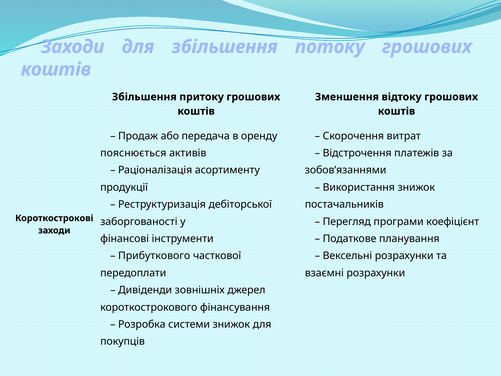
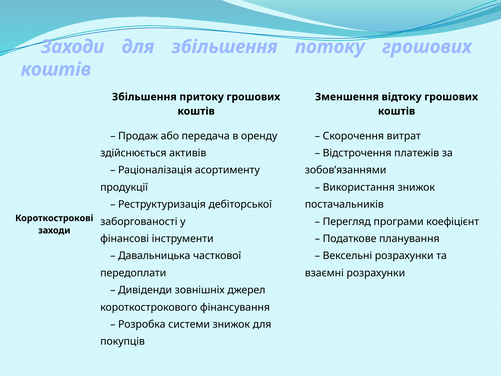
пояснюється: пояснюється -> здійснюється
Прибуткового: Прибуткового -> Давальницька
